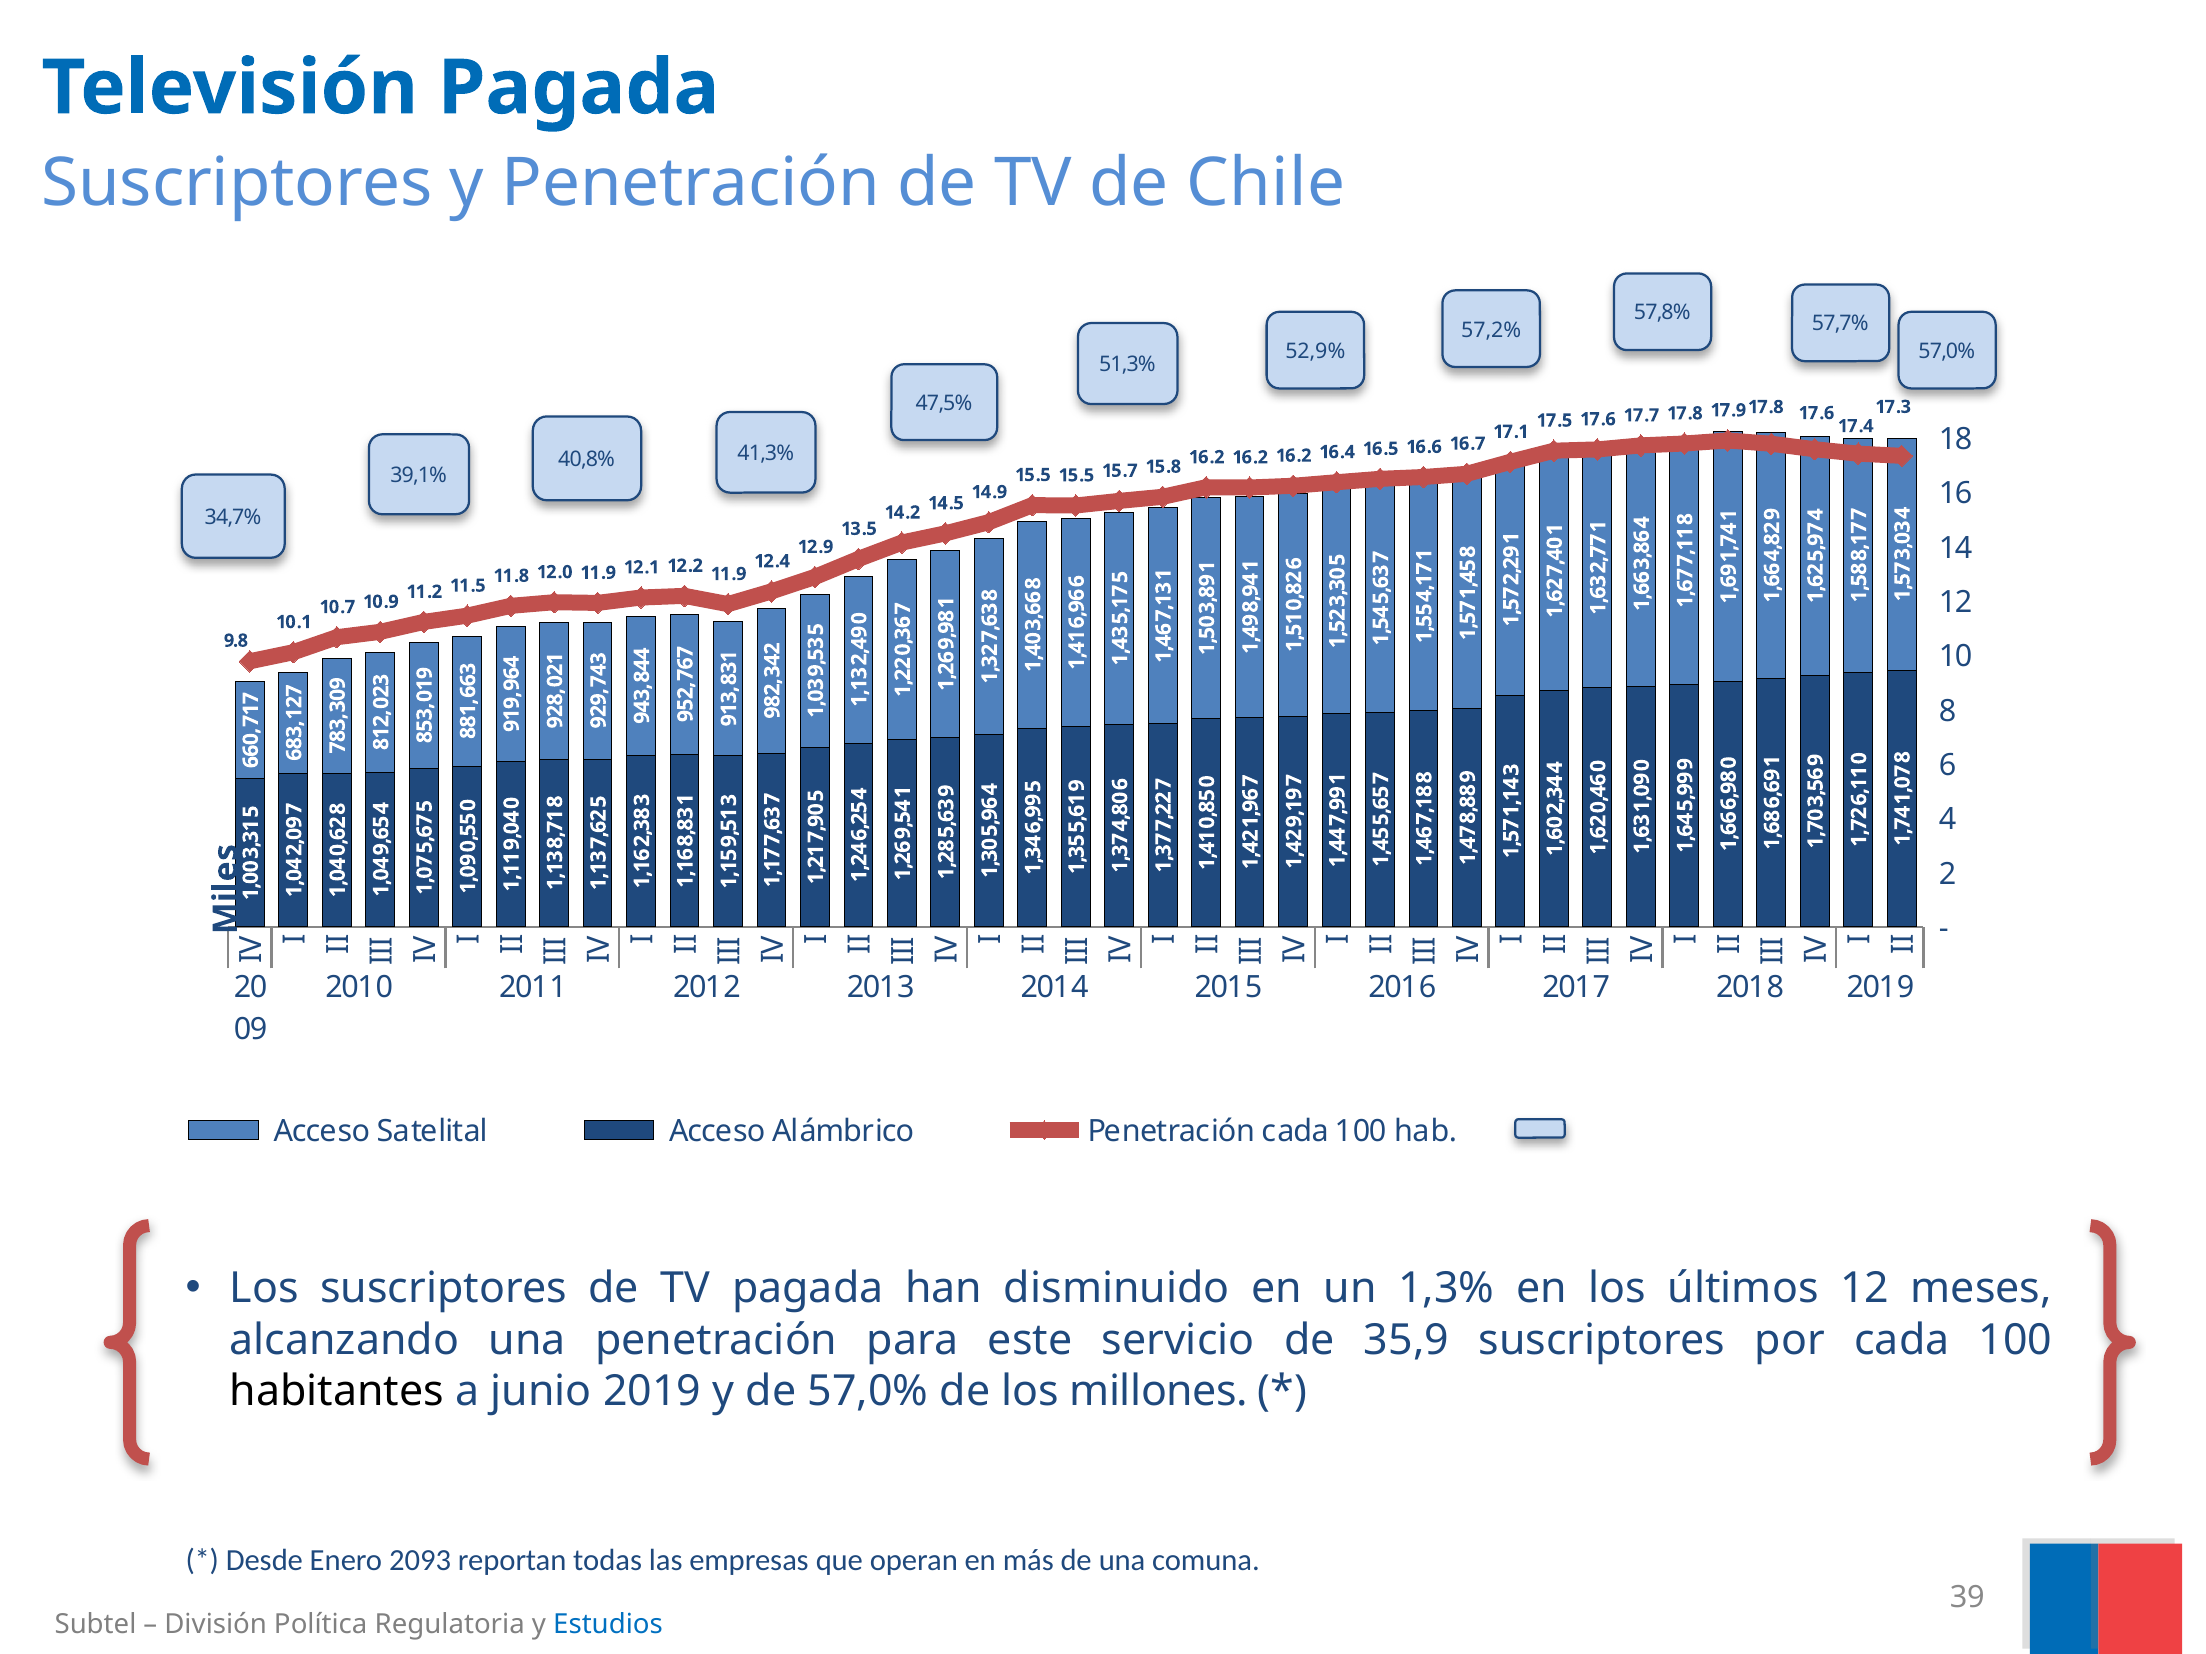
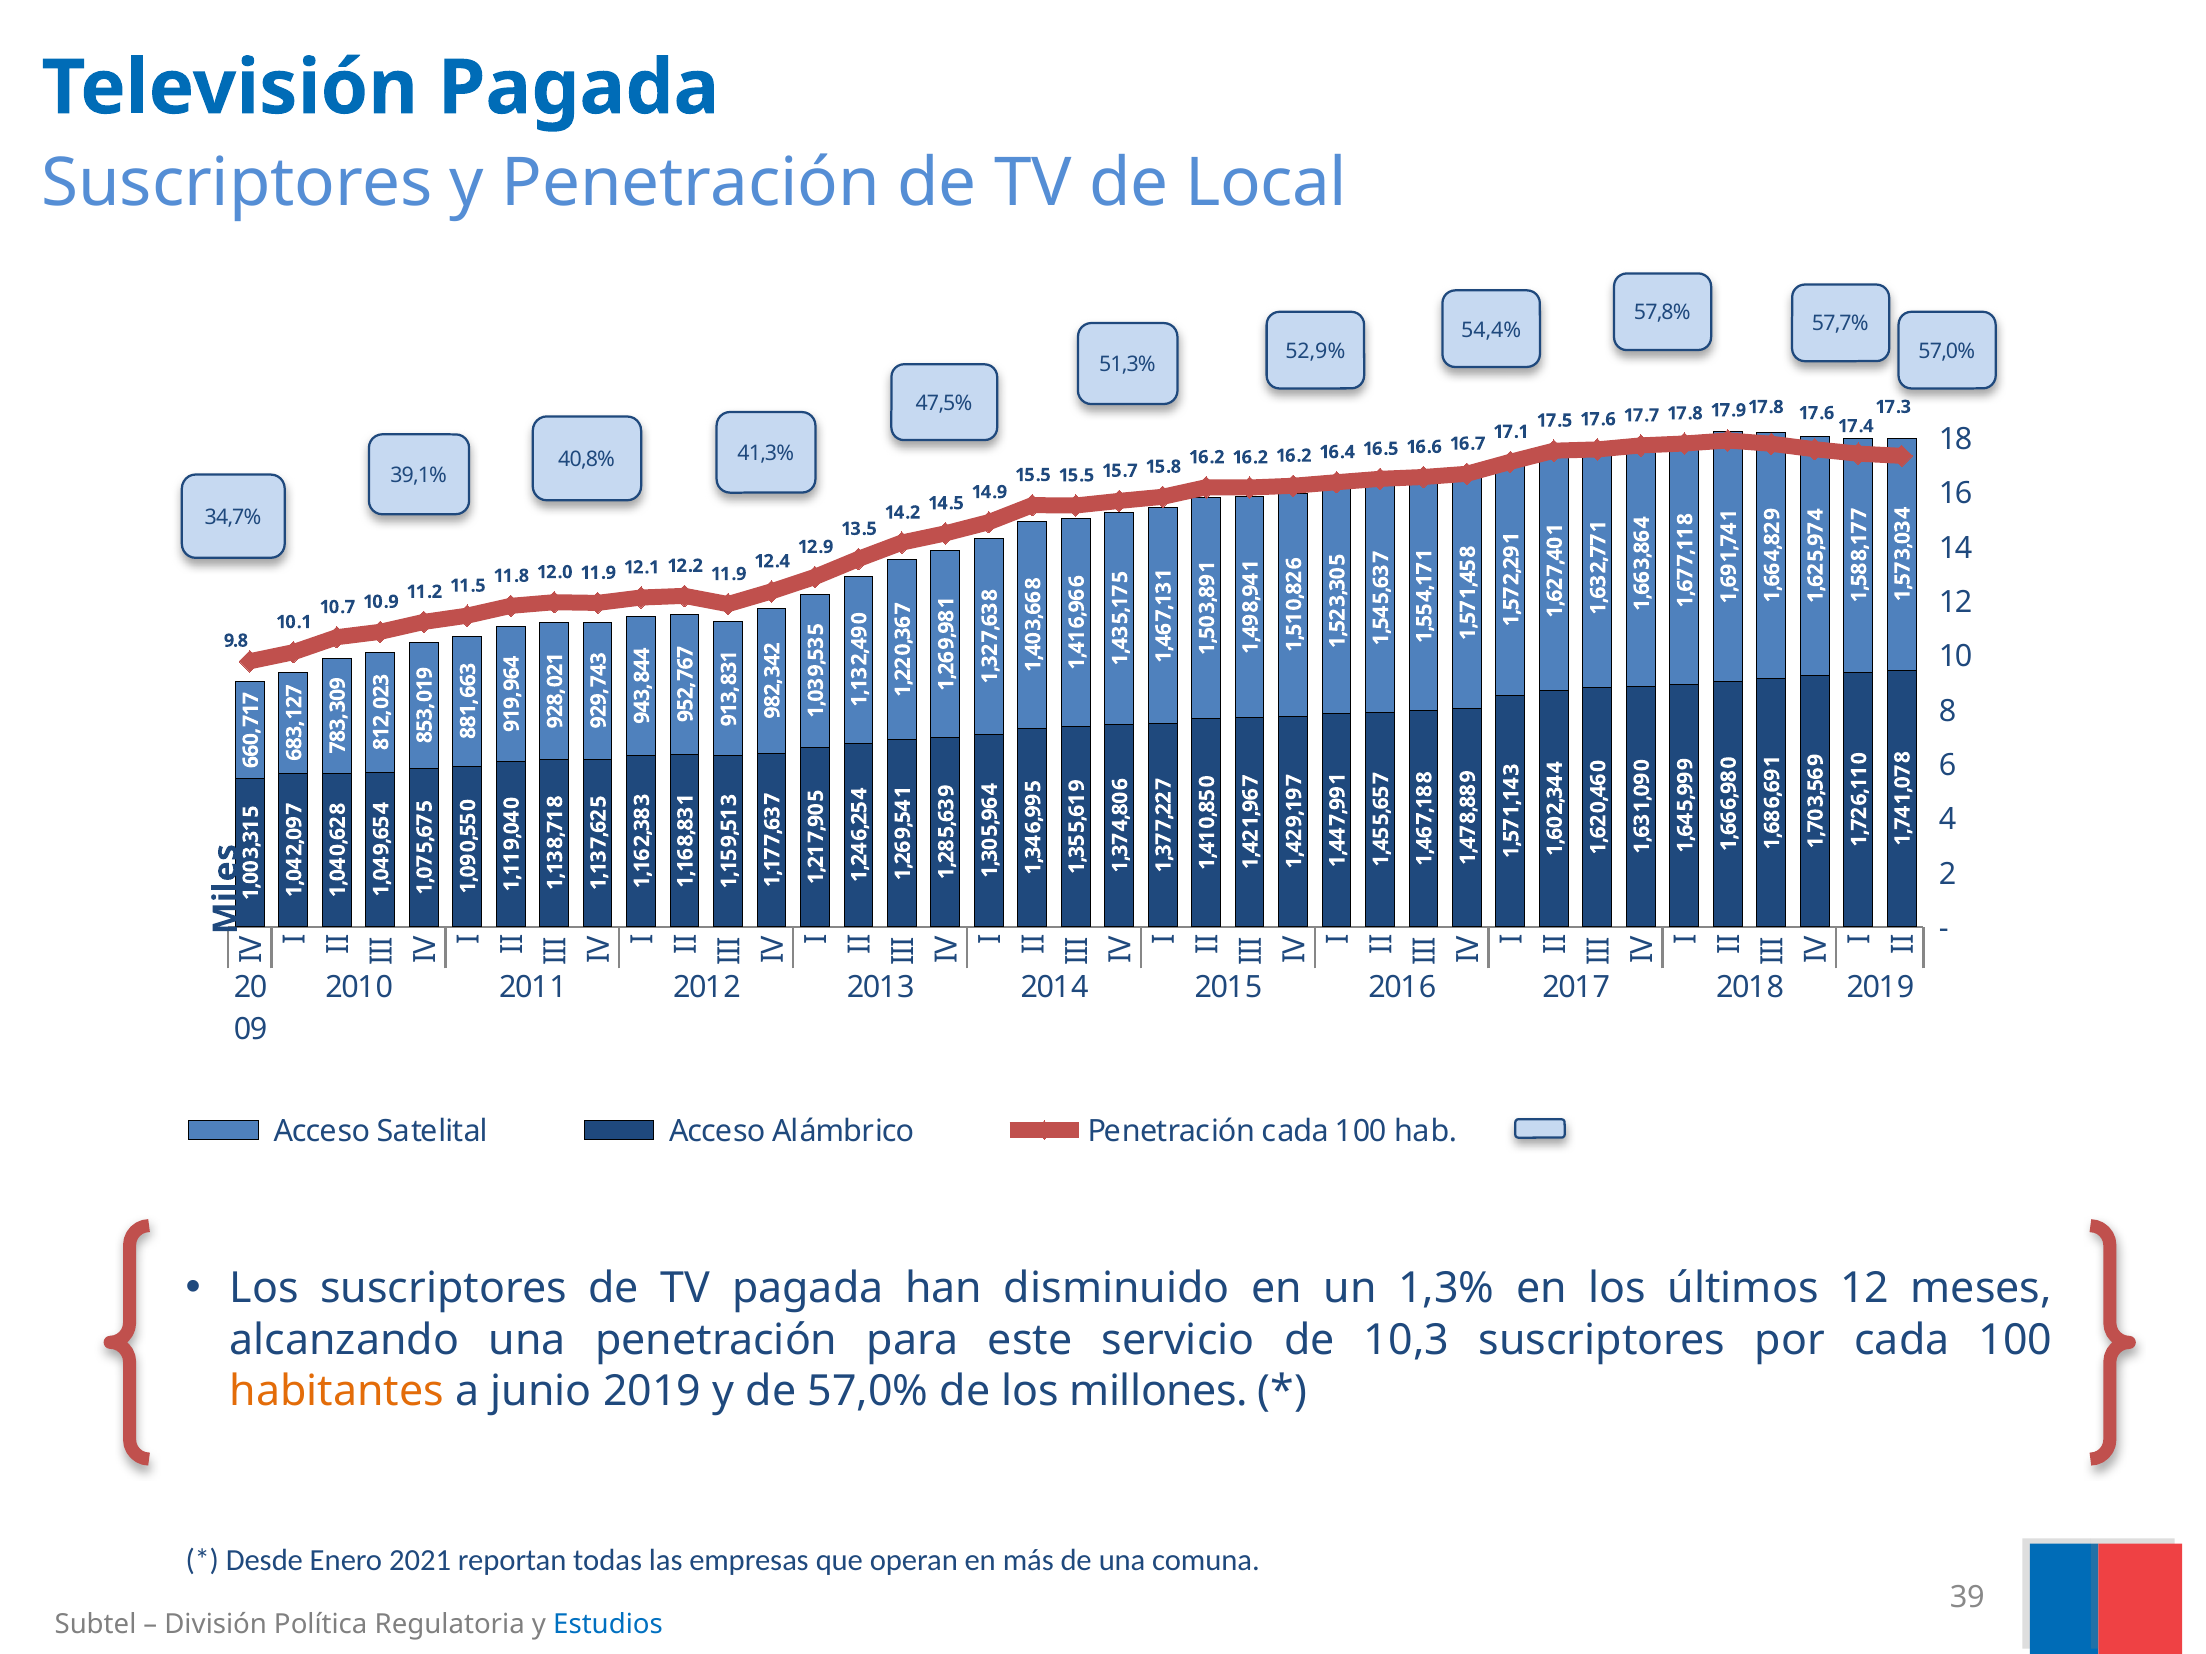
Chile: Chile -> Local
57,2%: 57,2% -> 54,4%
35,9: 35,9 -> 10,3
habitantes colour: black -> orange
2093: 2093 -> 2021
